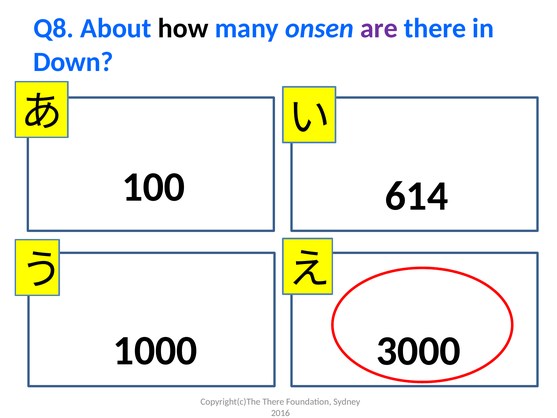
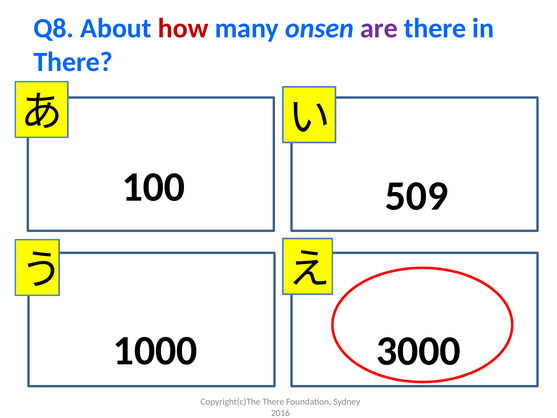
how colour: black -> red
Down at (73, 62): Down -> There
614: 614 -> 509
